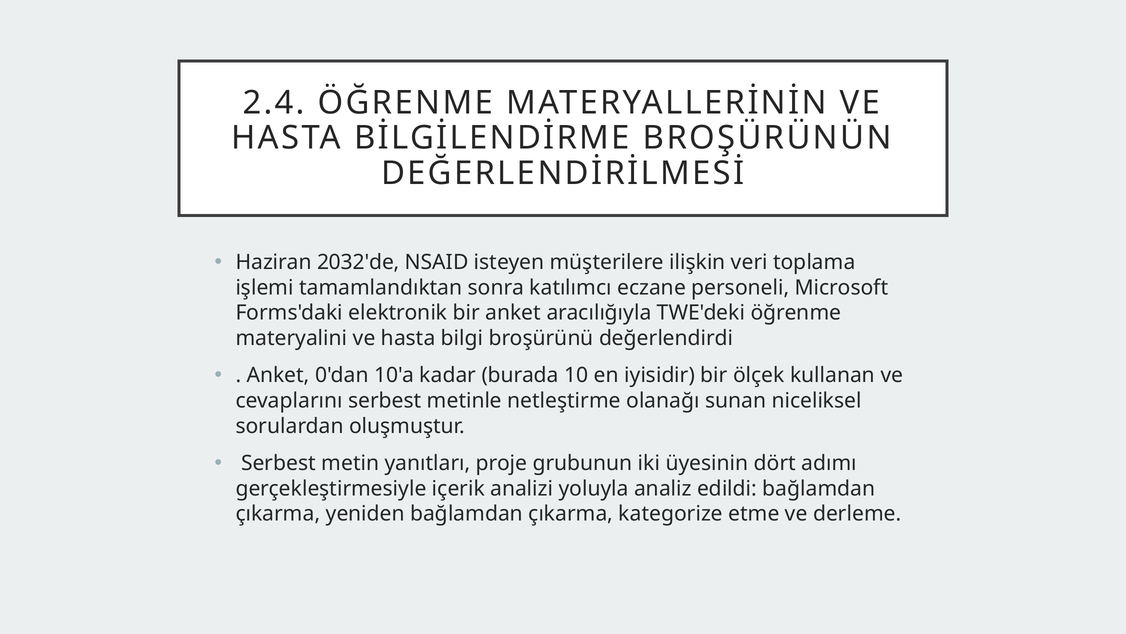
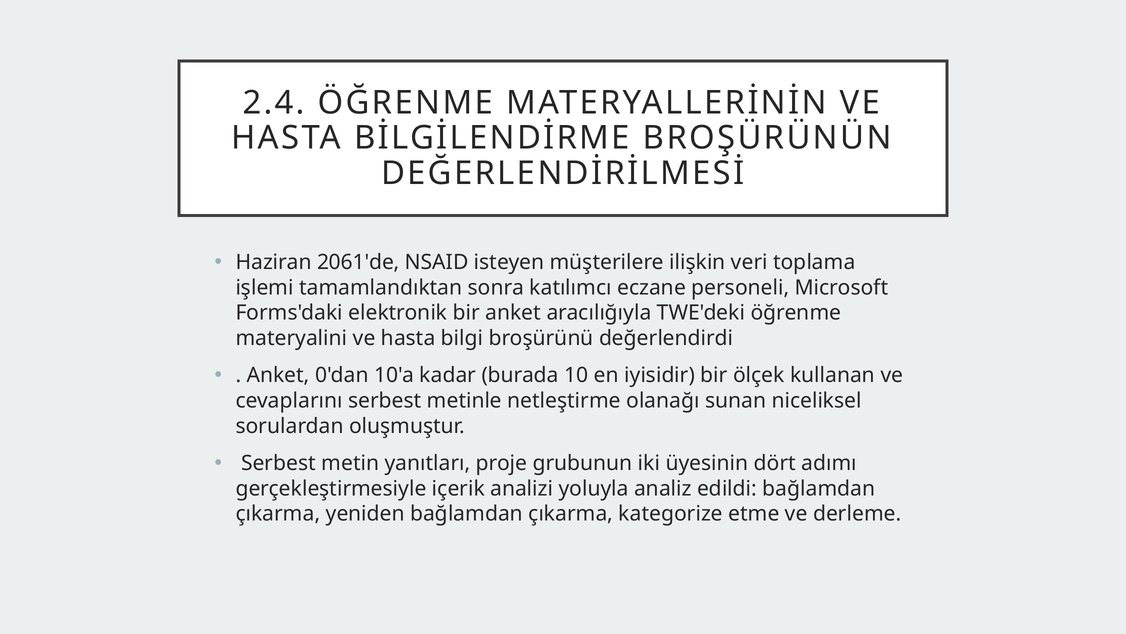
2032'de: 2032'de -> 2061'de
